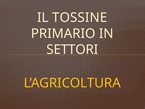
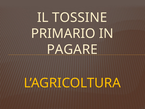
SETTORI: SETTORI -> PAGARE
